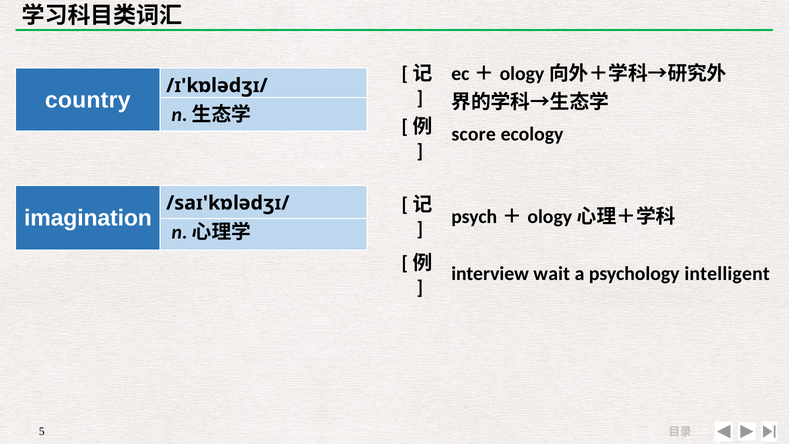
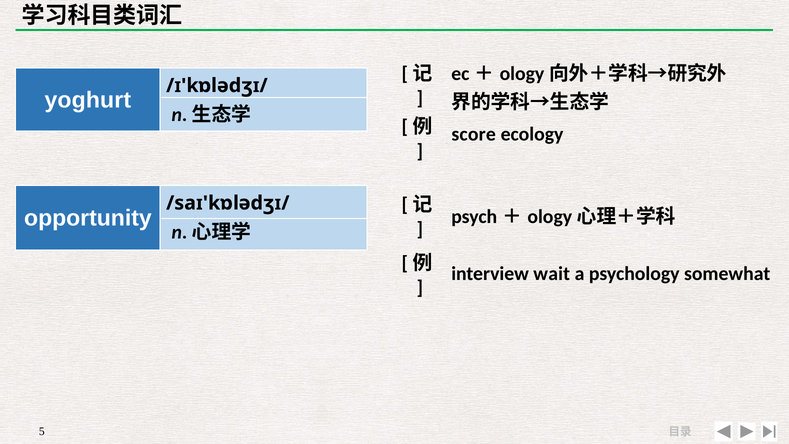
country: country -> yoghurt
imagination: imagination -> opportunity
intelligent: intelligent -> somewhat
